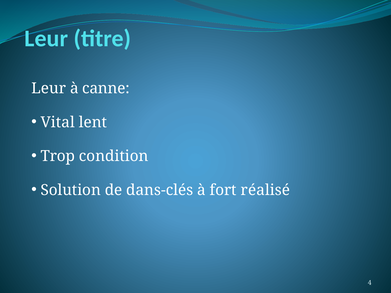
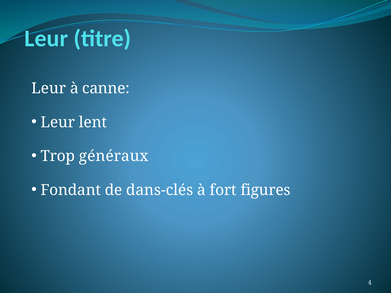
Vital at (58, 122): Vital -> Leur
condition: condition -> généraux
Solution: Solution -> Fondant
réalisé: réalisé -> figures
